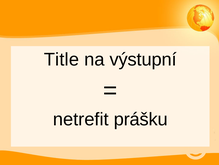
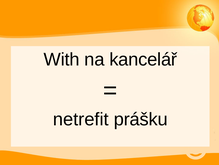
Title: Title -> With
výstupní: výstupní -> kancelář
